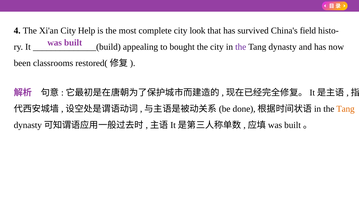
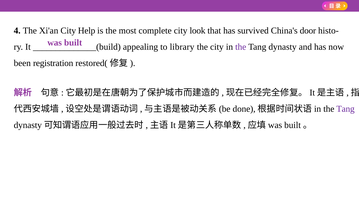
field: field -> door
bought: bought -> library
classrooms: classrooms -> registration
Tang at (345, 109) colour: orange -> purple
